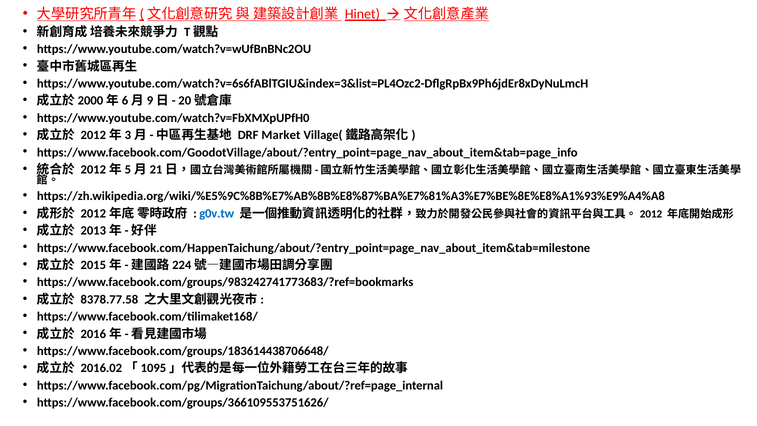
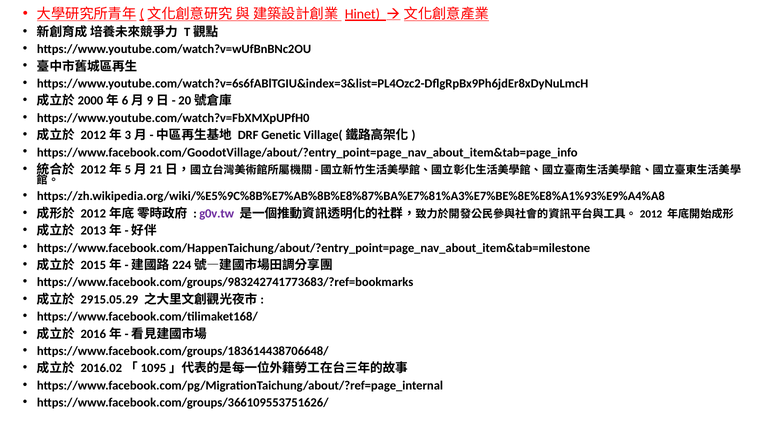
Market: Market -> Genetic
g0v.tw colour: blue -> purple
8378.77.58: 8378.77.58 -> 2915.05.29
